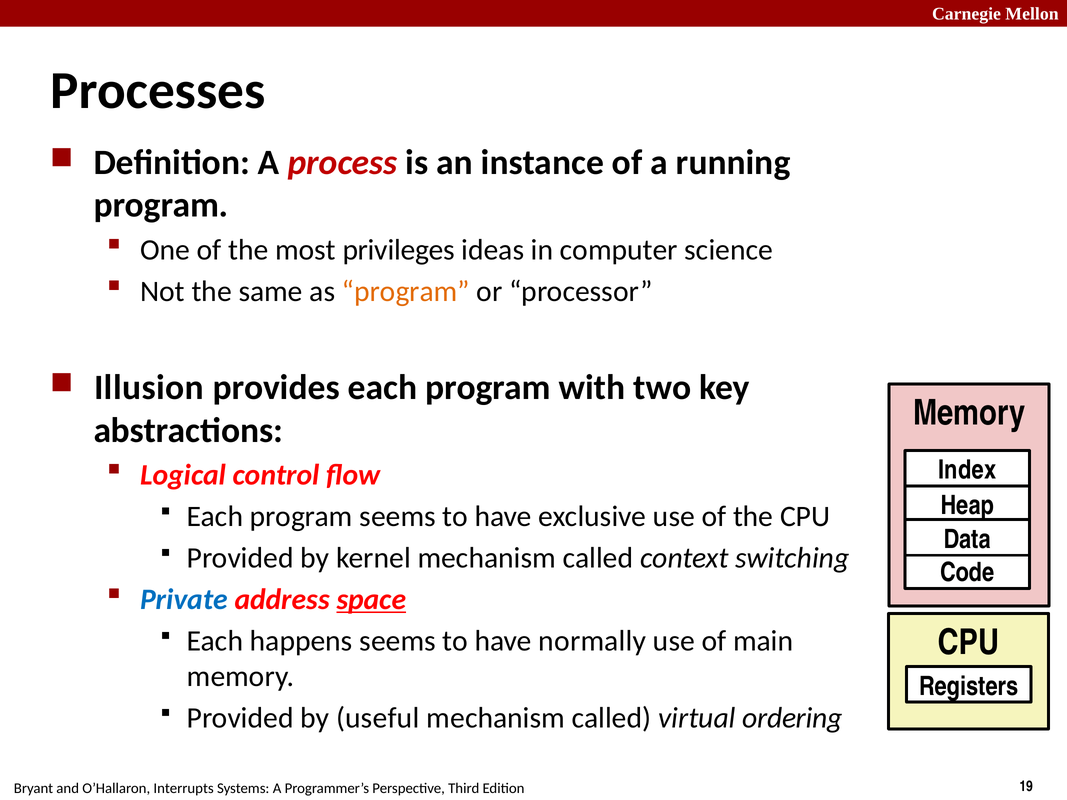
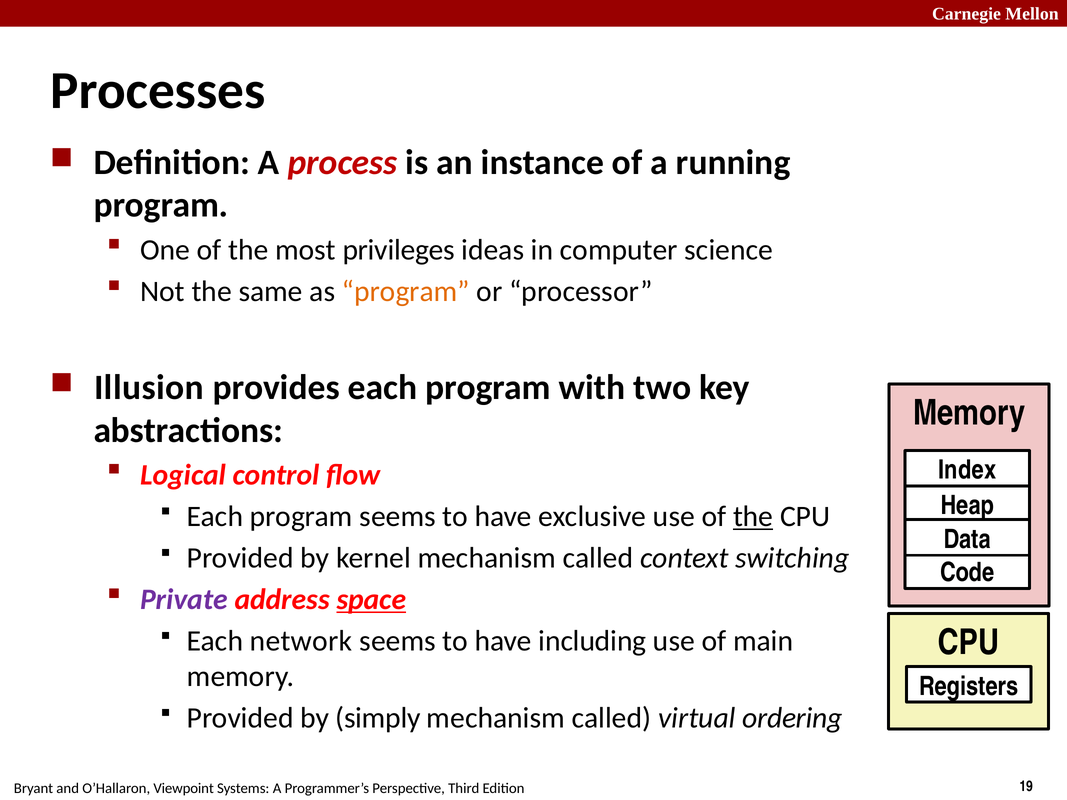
the at (753, 517) underline: none -> present
Private colour: blue -> purple
happens: happens -> network
normally: normally -> including
useful: useful -> simply
Interrupts: Interrupts -> Viewpoint
